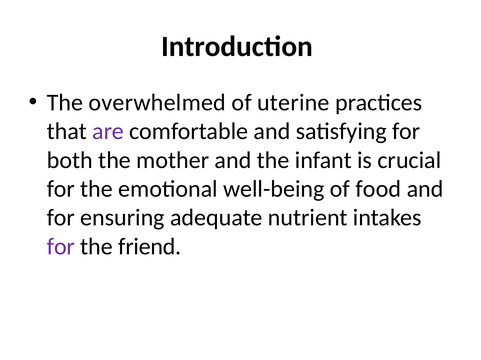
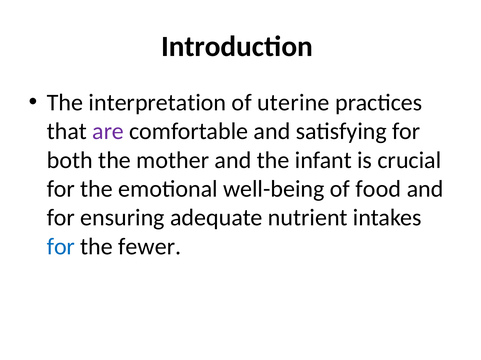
overwhelmed: overwhelmed -> interpretation
for at (61, 247) colour: purple -> blue
friend: friend -> fewer
